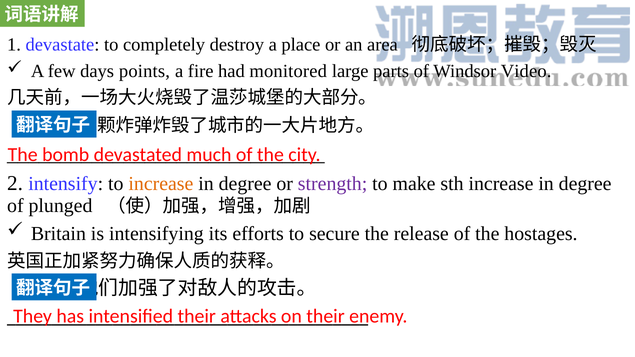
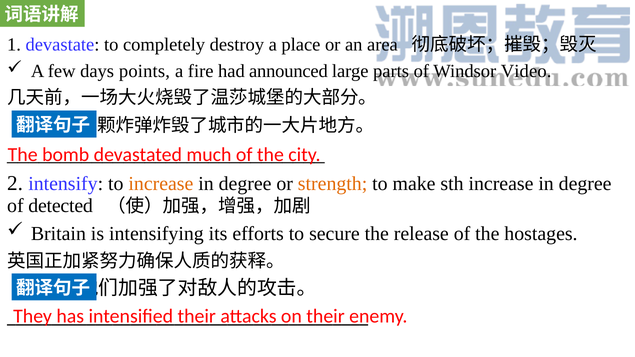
monitored: monitored -> announced
strength colour: purple -> orange
plunged: plunged -> detected
